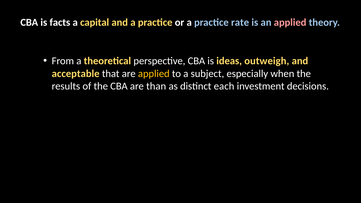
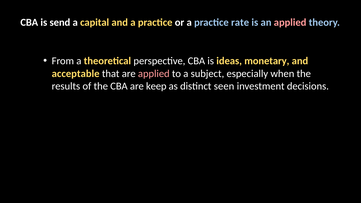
facts: facts -> send
outweigh: outweigh -> monetary
applied at (154, 74) colour: yellow -> pink
than: than -> keep
each: each -> seen
